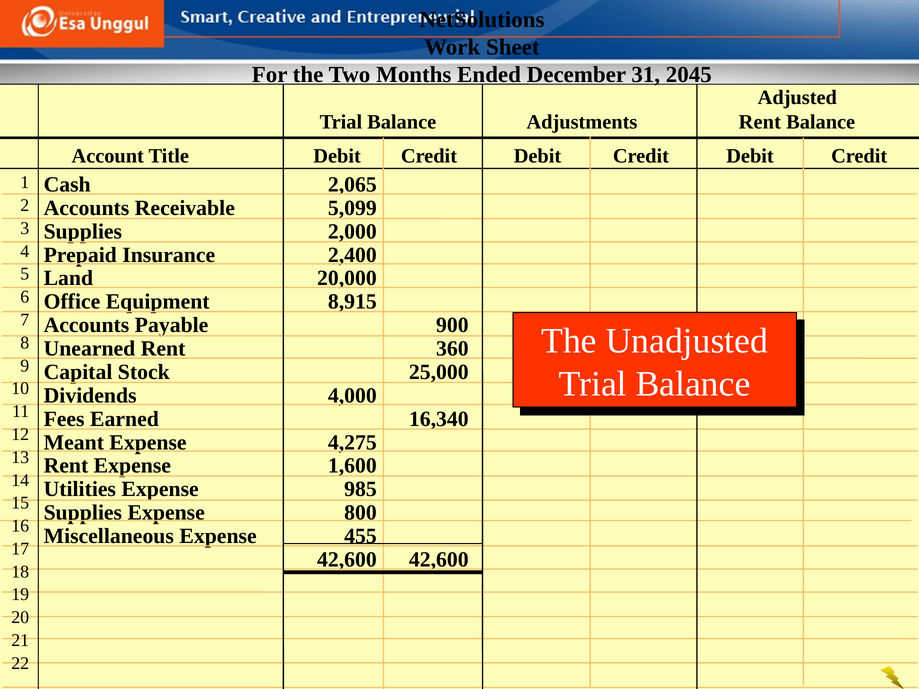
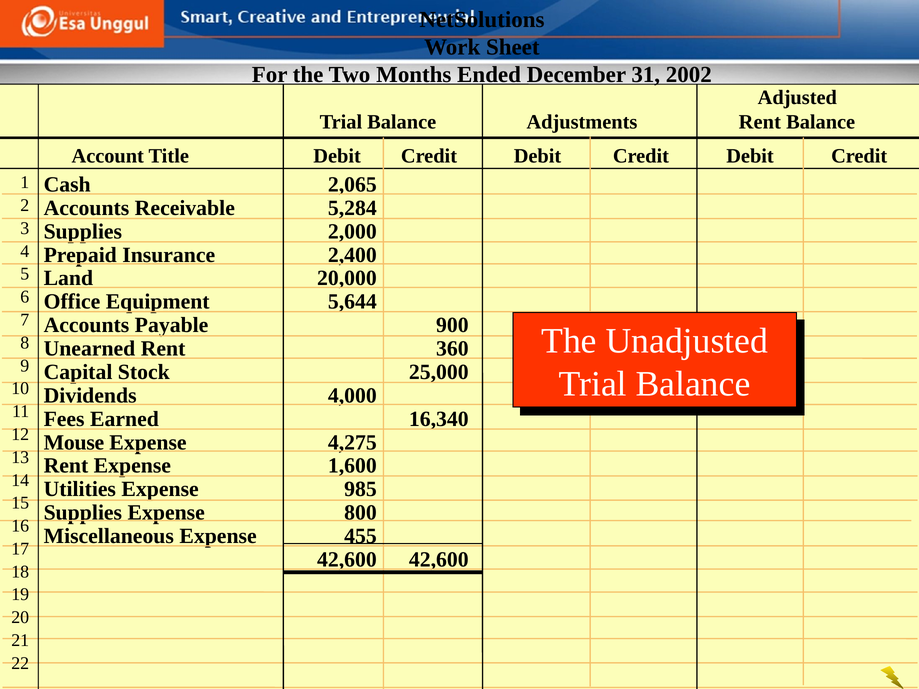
2045: 2045 -> 2002
5,099: 5,099 -> 5,284
8,915: 8,915 -> 5,644
Meant: Meant -> Mouse
